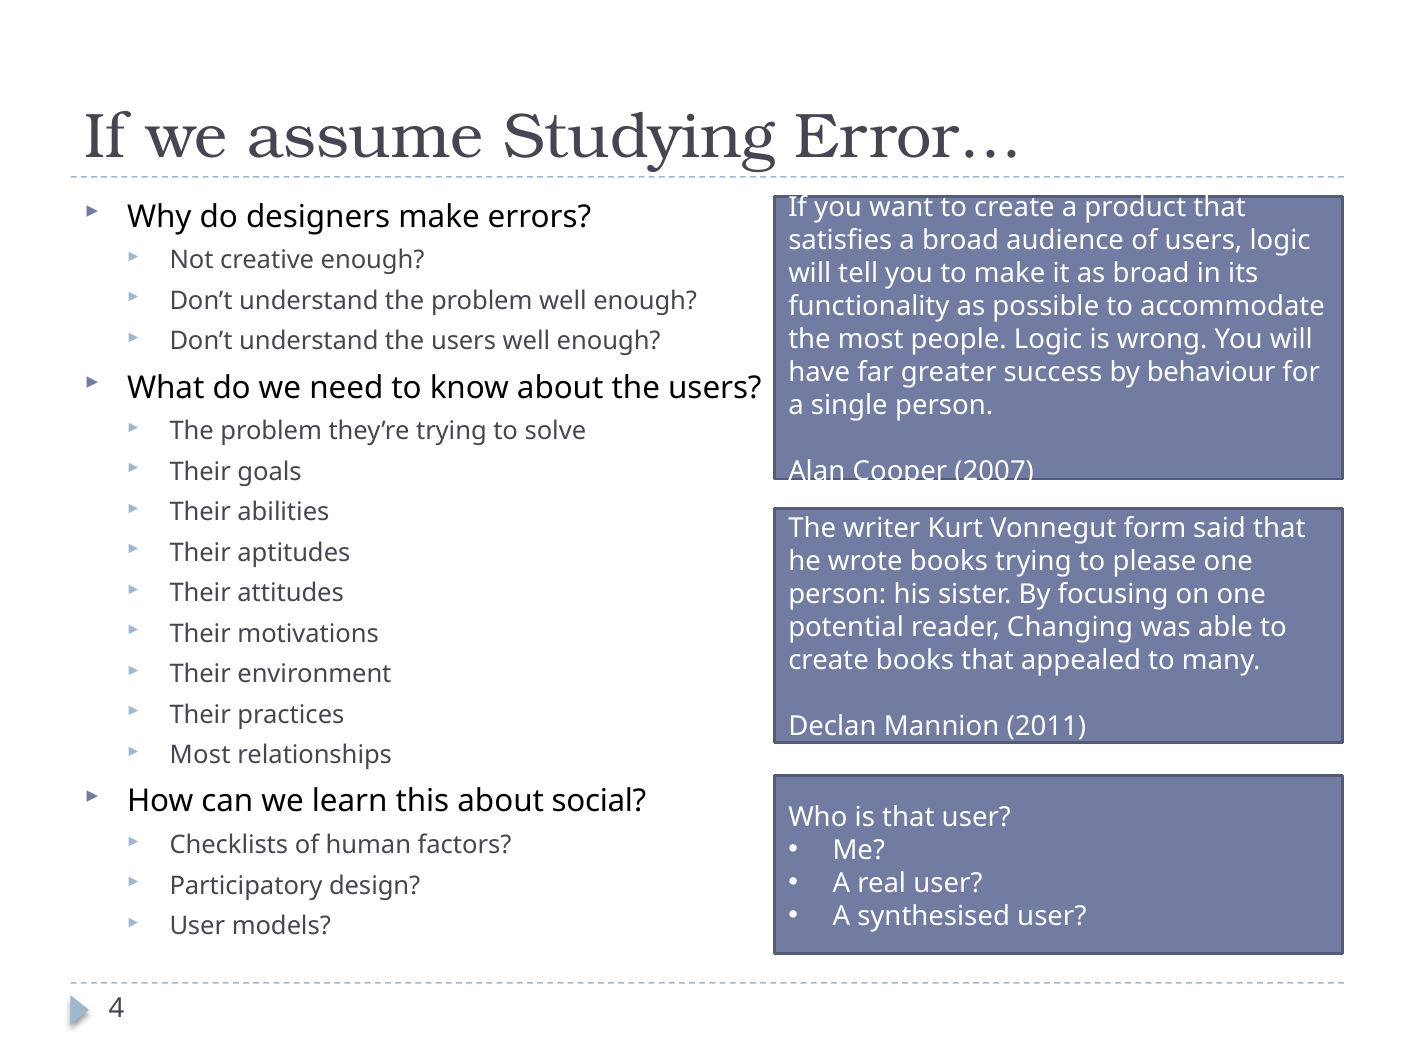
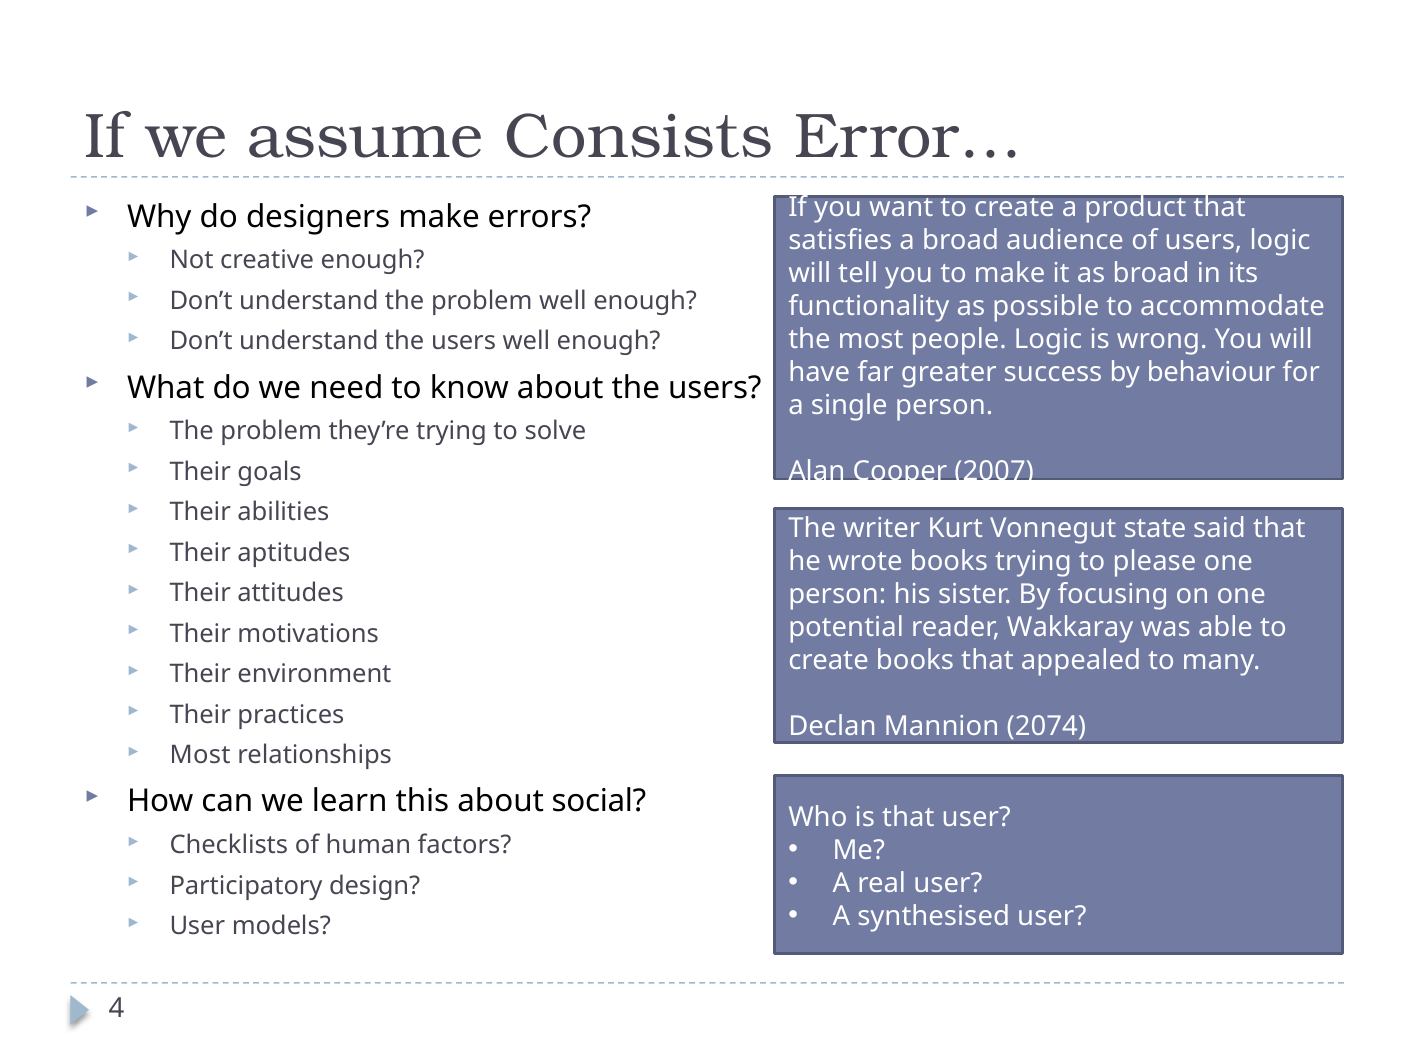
Studying: Studying -> Consists
form: form -> state
Changing: Changing -> Wakkaray
2011: 2011 -> 2074
